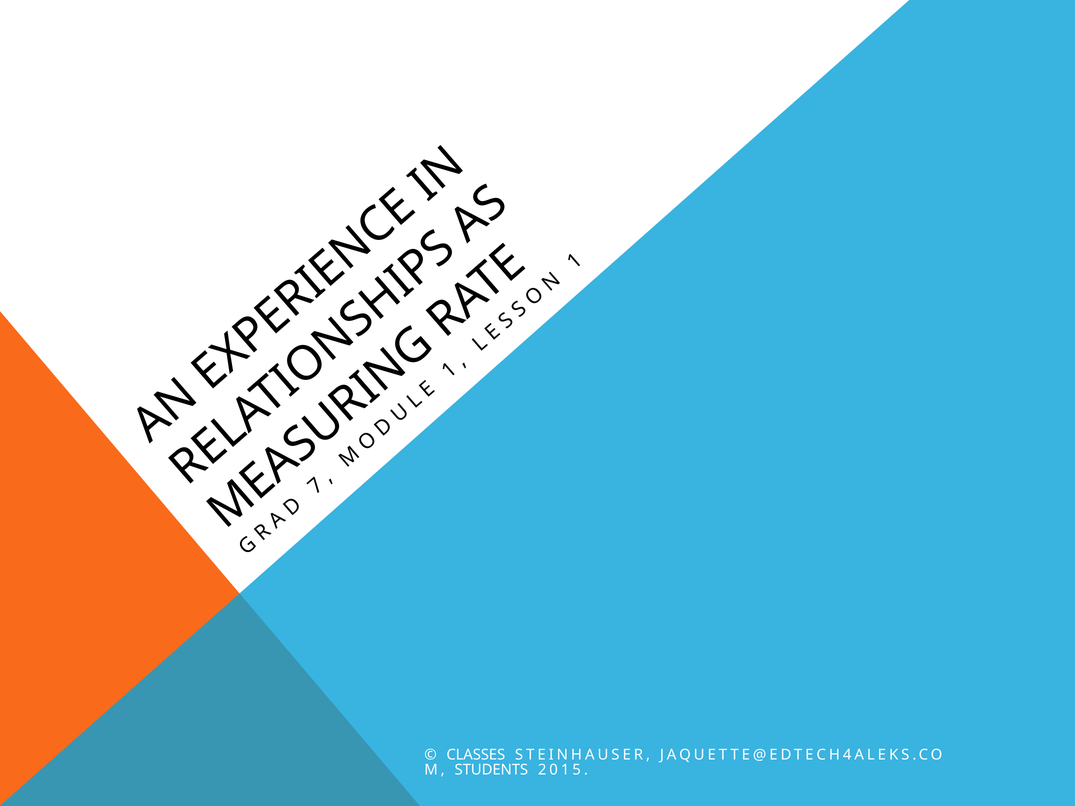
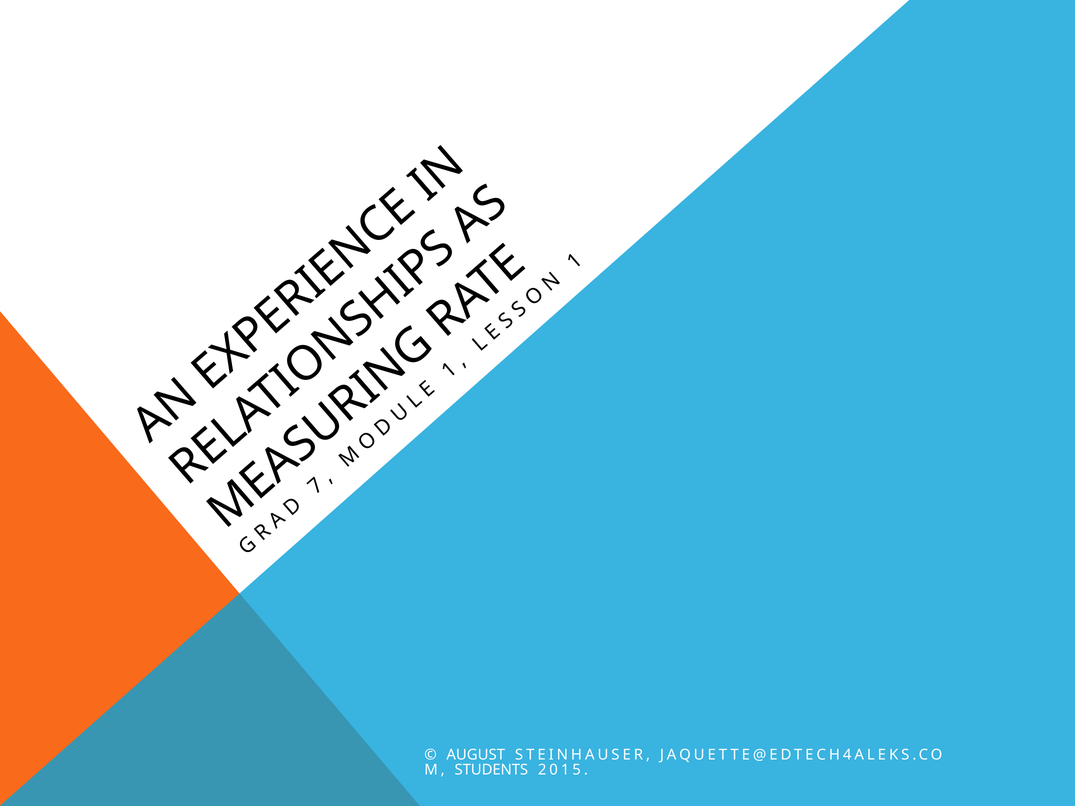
CLASSES: CLASSES -> AUGUST
